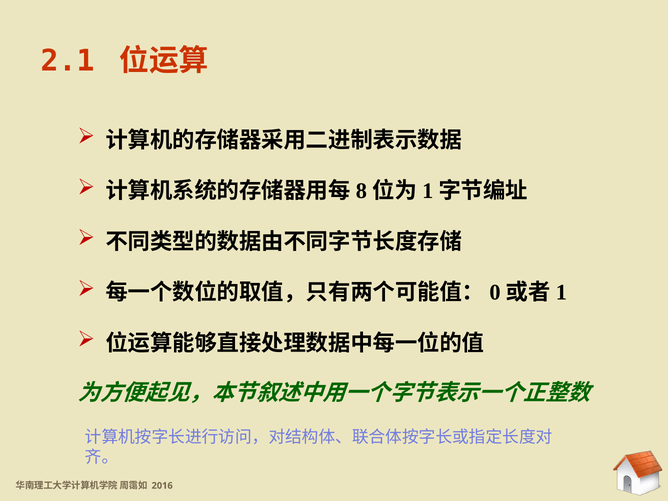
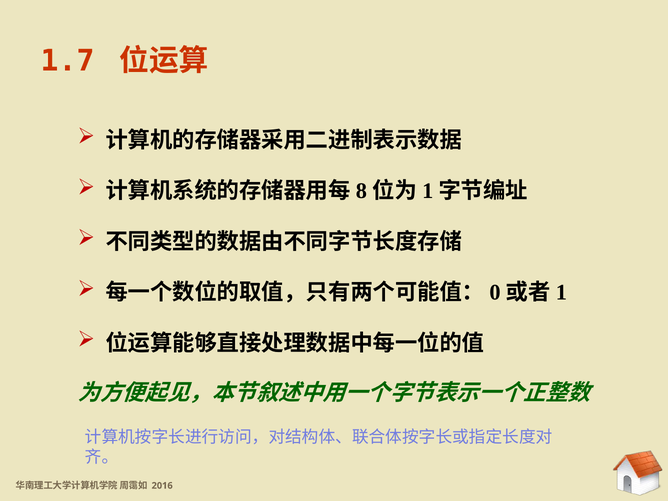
2.1: 2.1 -> 1.7
